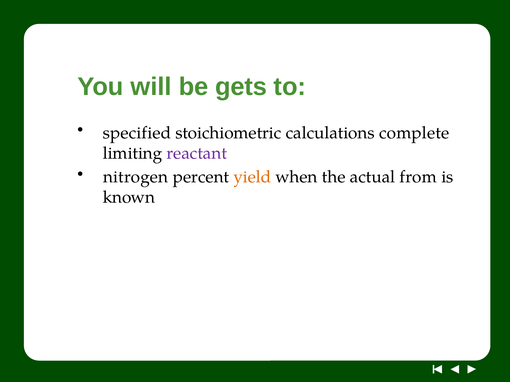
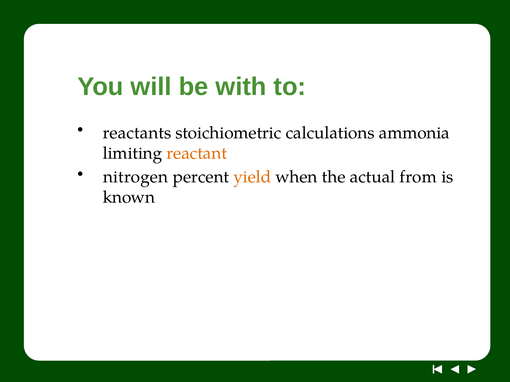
gets: gets -> with
specified: specified -> reactants
complete: complete -> ammonia
reactant colour: purple -> orange
